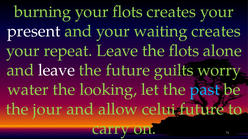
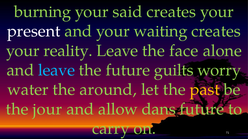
your flots: flots -> said
repeat: repeat -> reality
the flots: flots -> face
leave at (57, 70) colour: white -> light blue
looking: looking -> around
past colour: light blue -> yellow
celui: celui -> dans
